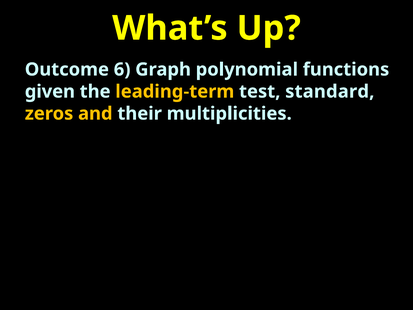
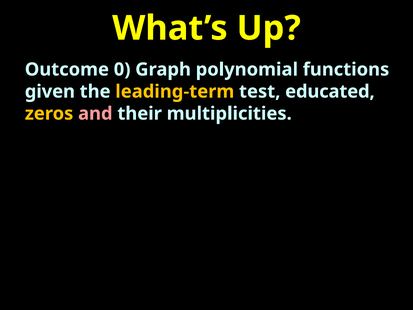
6: 6 -> 0
standard: standard -> educated
and colour: yellow -> pink
